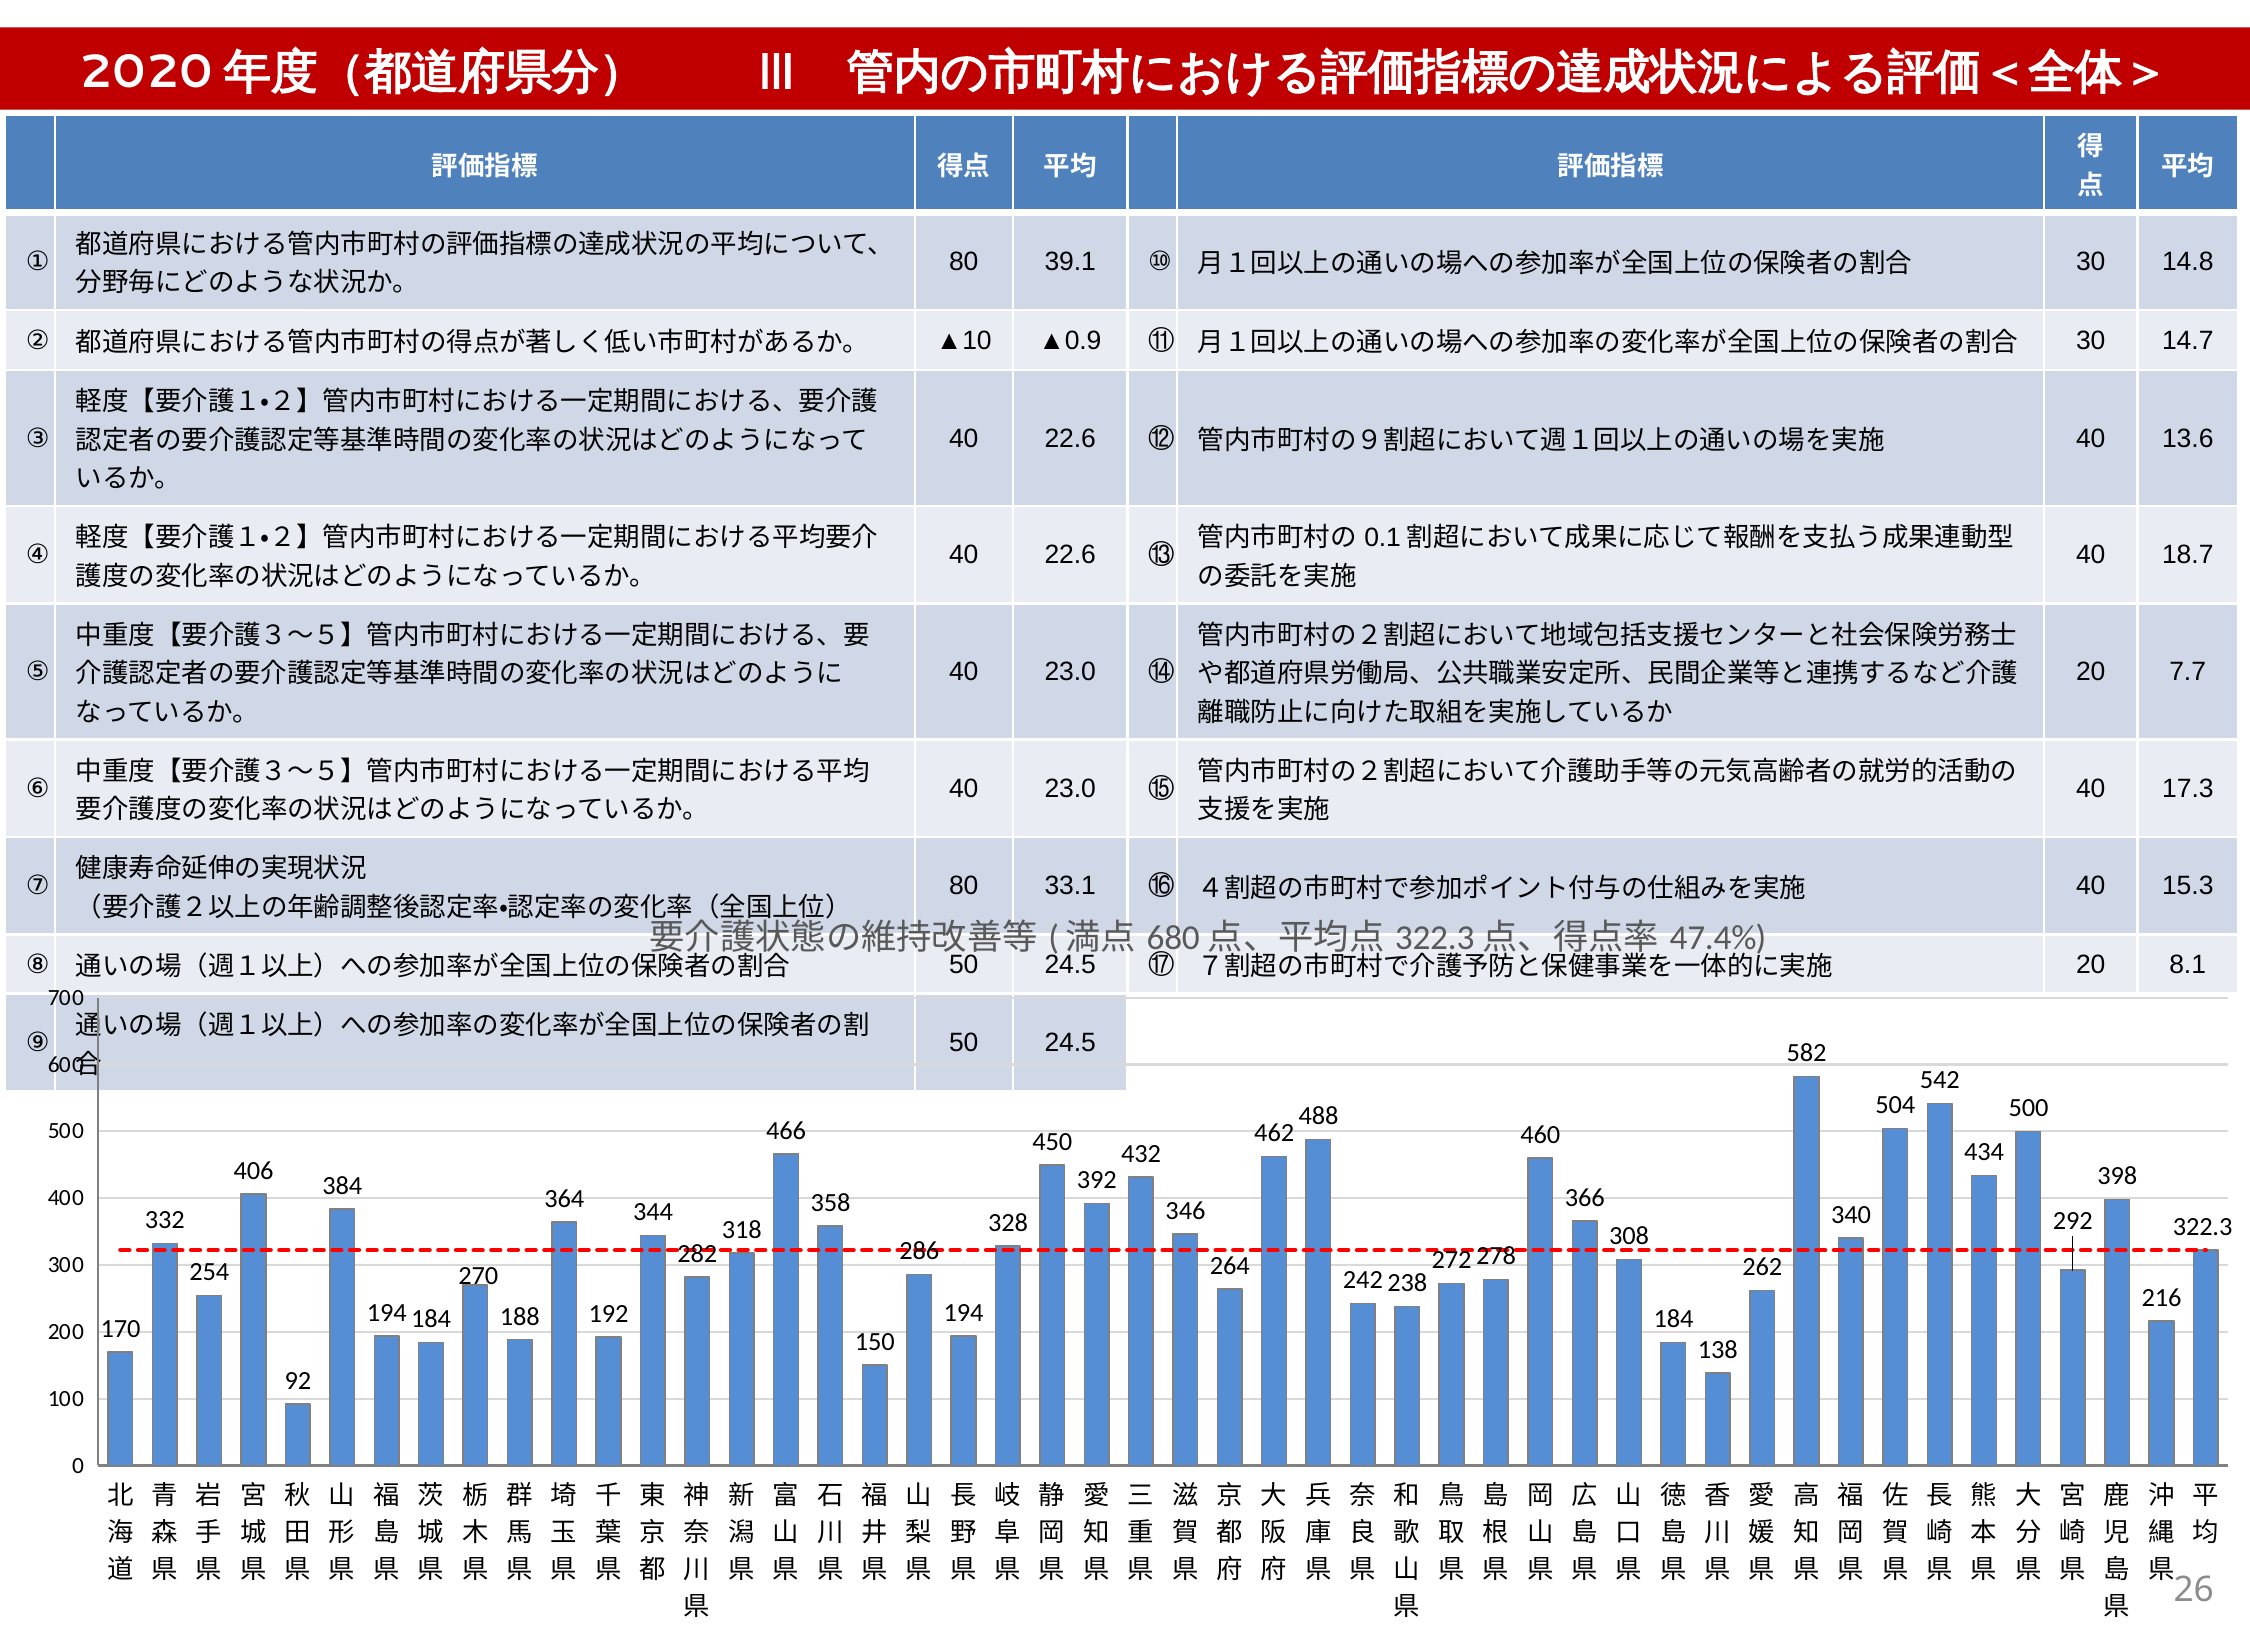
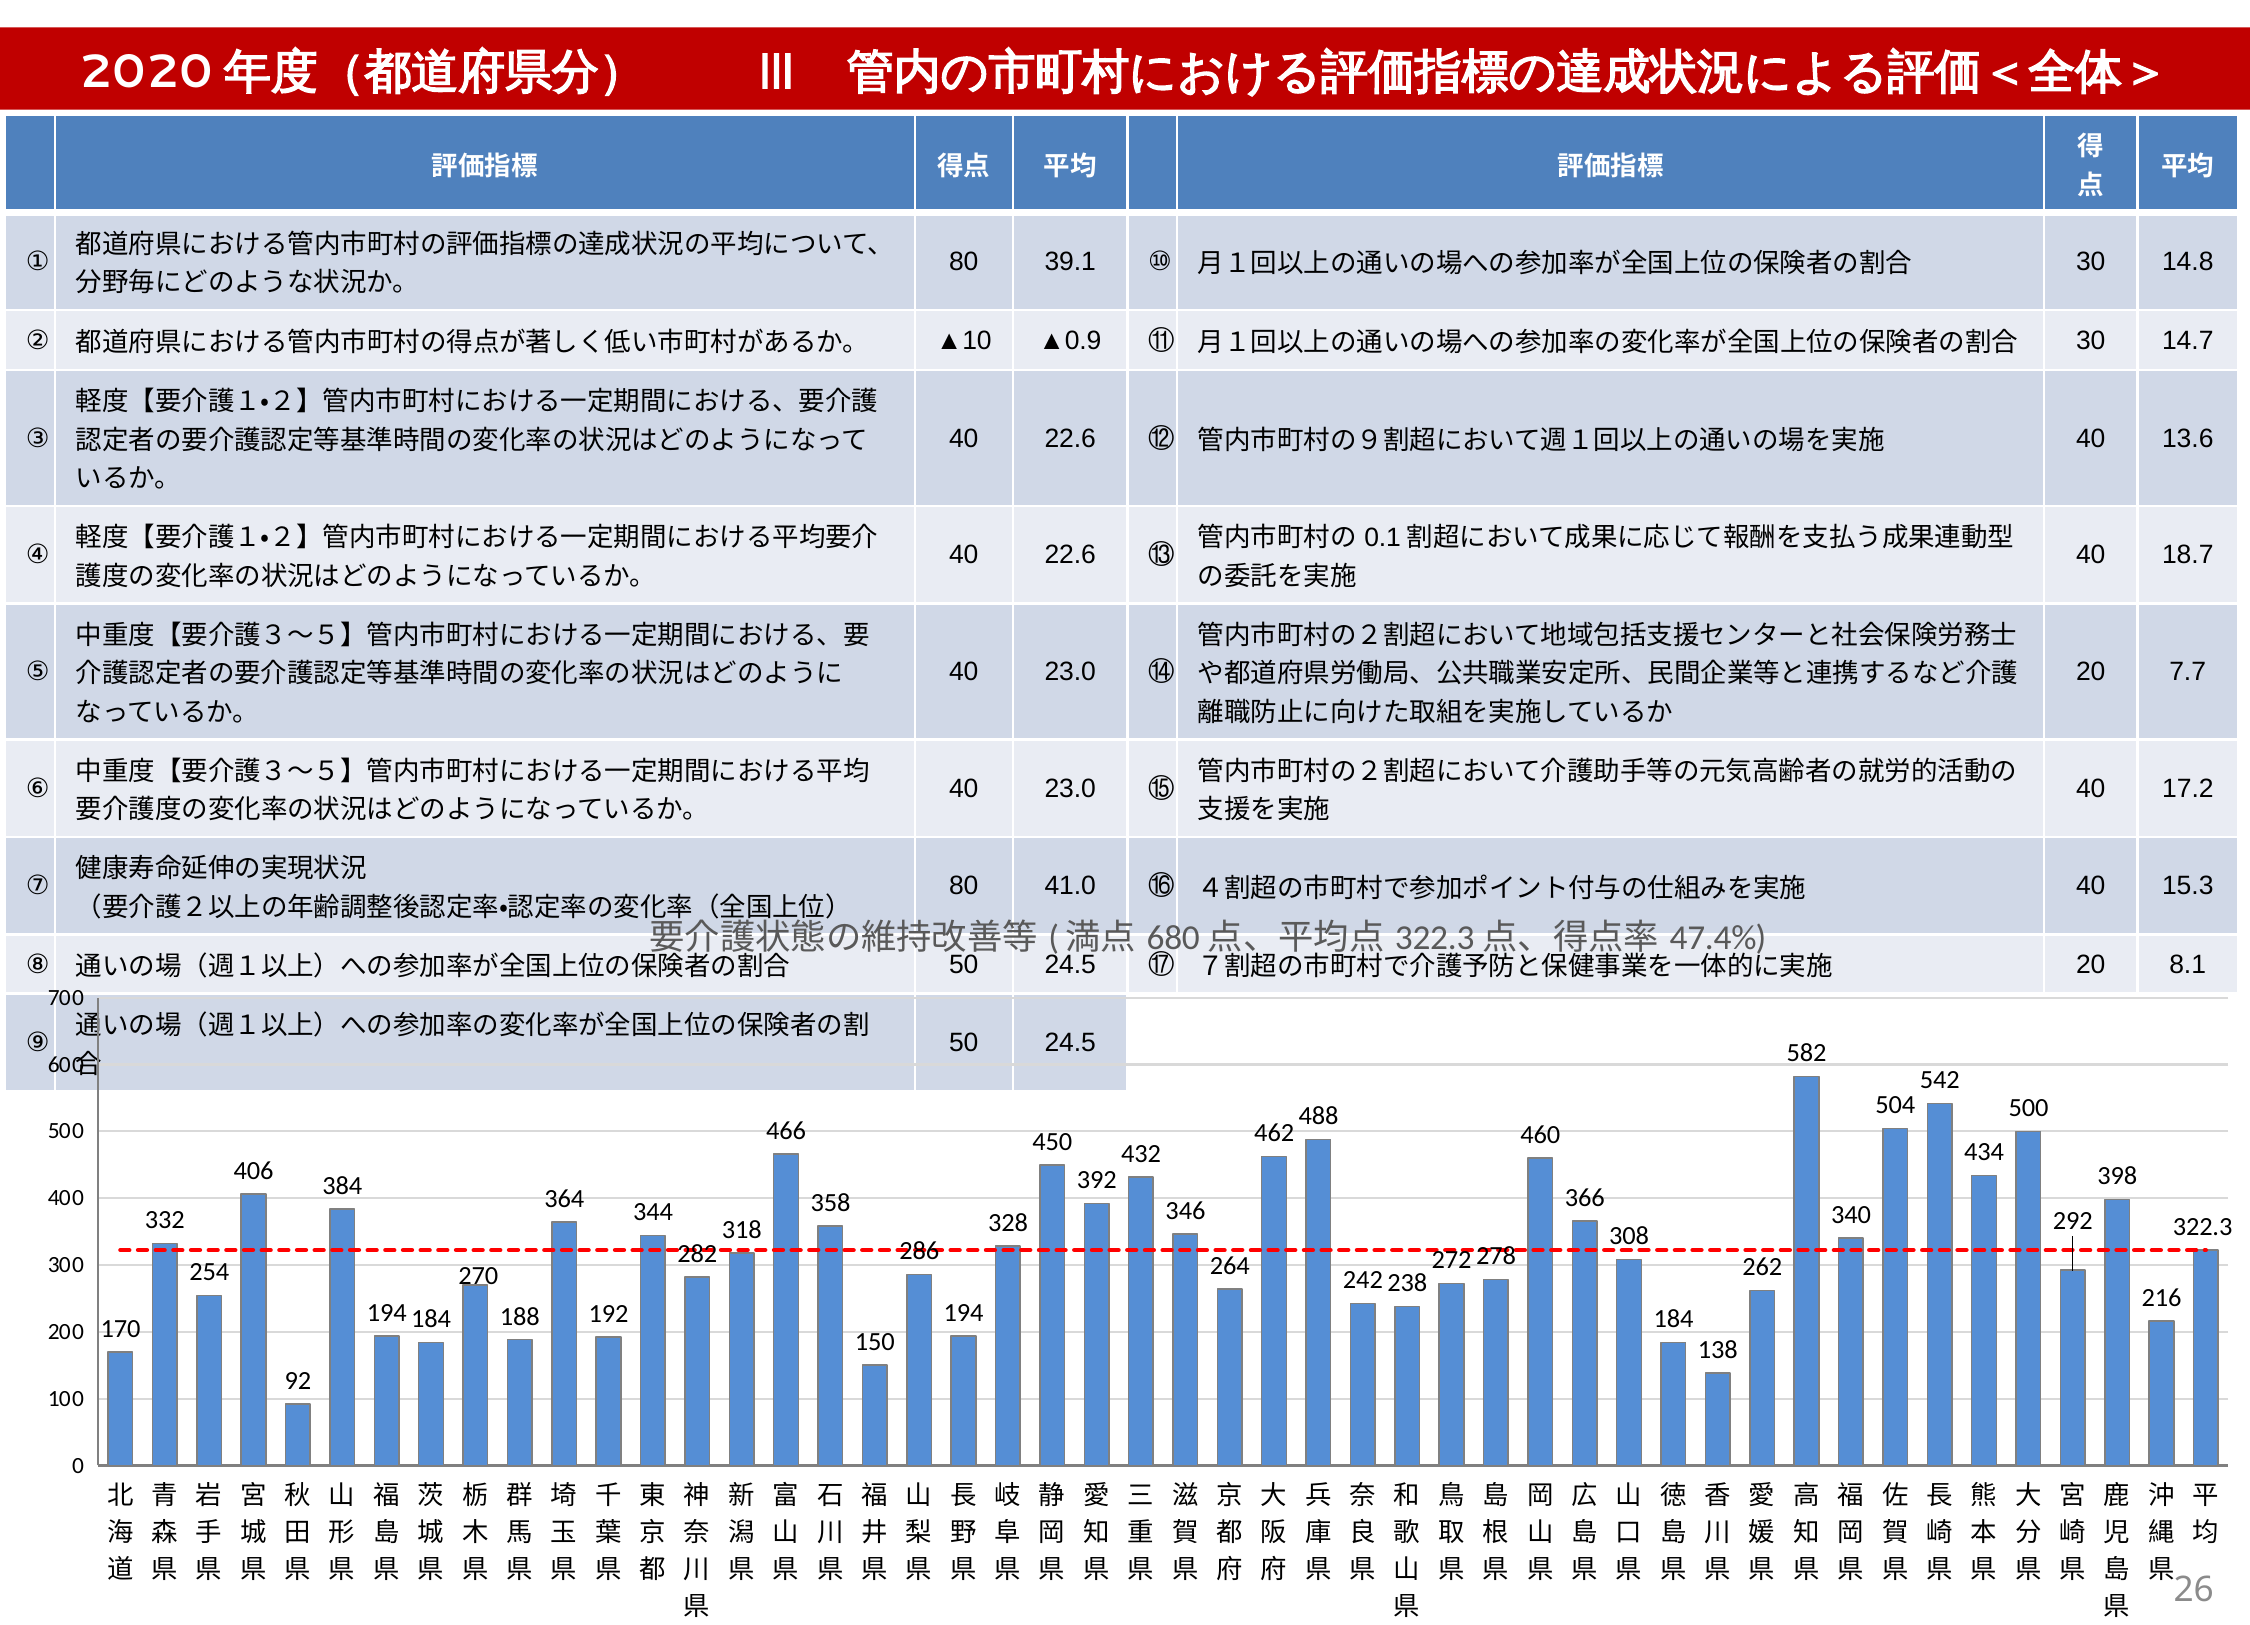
17.3: 17.3 -> 17.2
33.1: 33.1 -> 41.0
